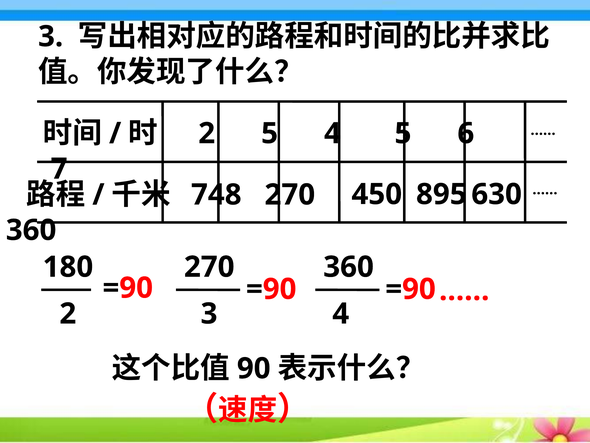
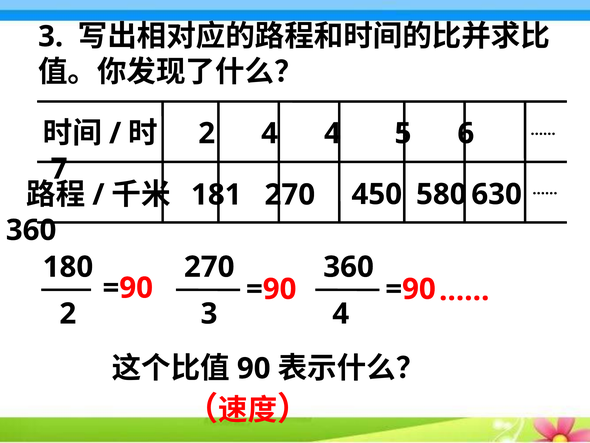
2 5: 5 -> 4
748: 748 -> 181
895: 895 -> 580
